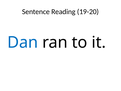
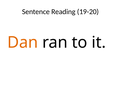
Dan colour: blue -> orange
